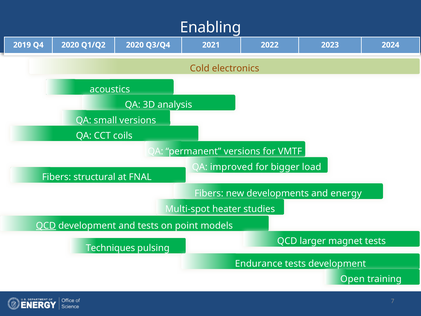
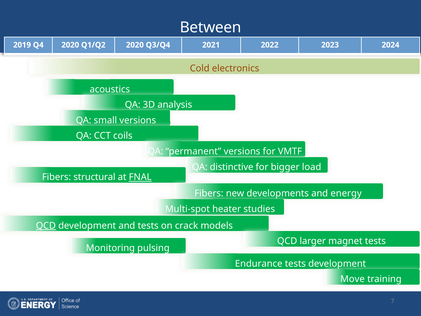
Enabling: Enabling -> Between
improved: improved -> distinctive
FNAL underline: none -> present
point: point -> crack
Techniques: Techniques -> Monitoring
Open: Open -> Move
